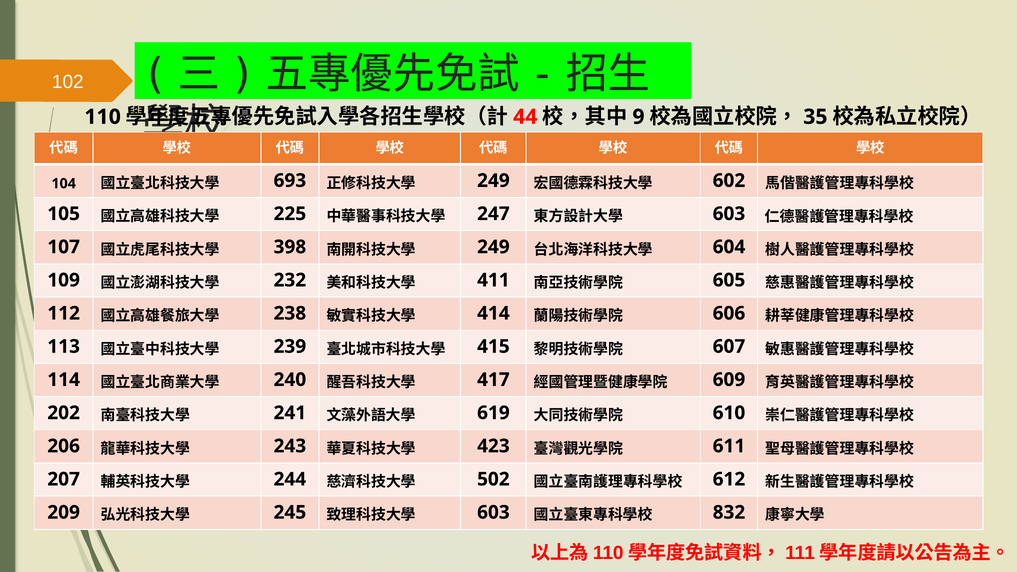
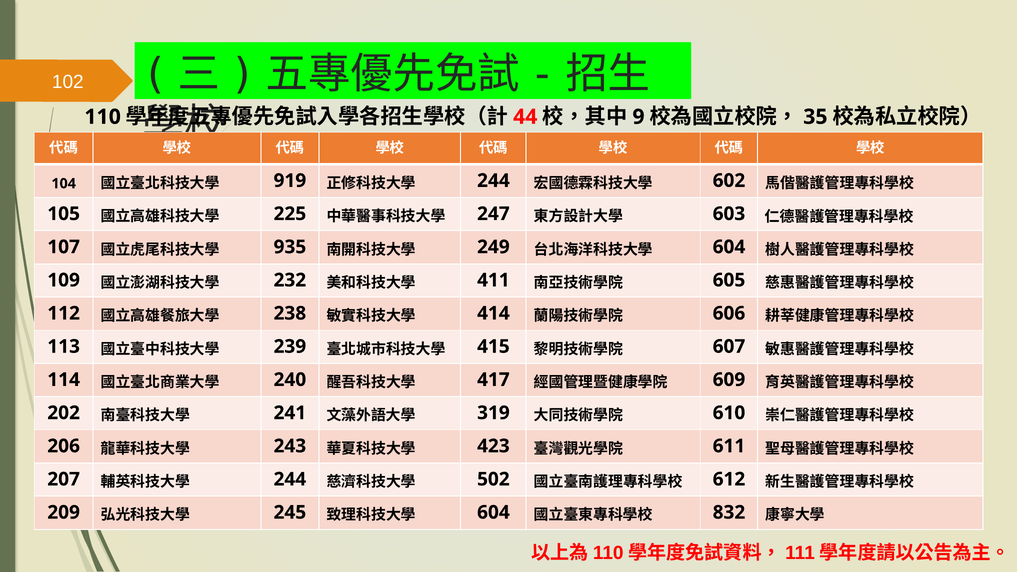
693: 693 -> 919
249 at (493, 181): 249 -> 244
398: 398 -> 935
619: 619 -> 319
603 at (493, 512): 603 -> 604
